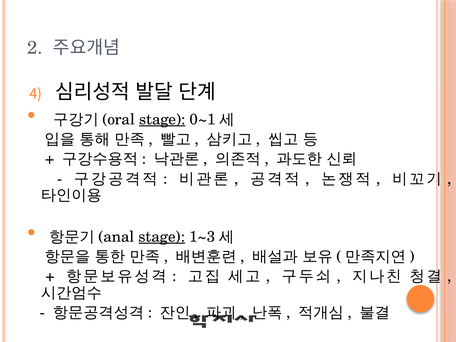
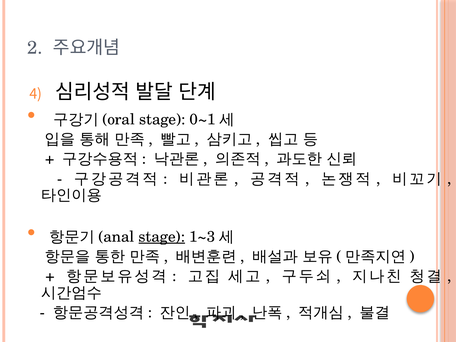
stage at (162, 119) underline: present -> none
